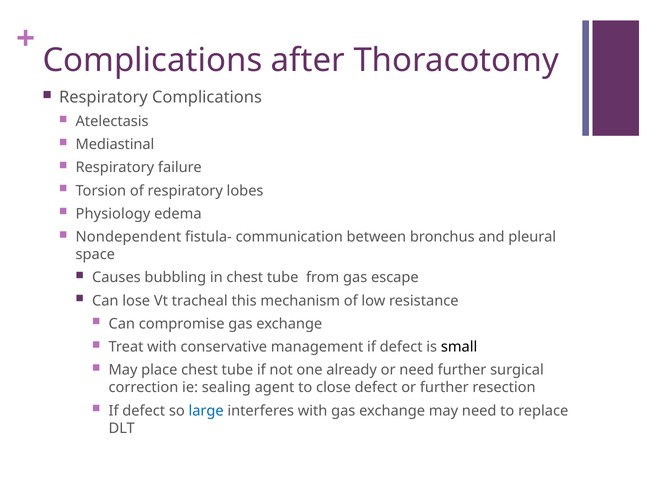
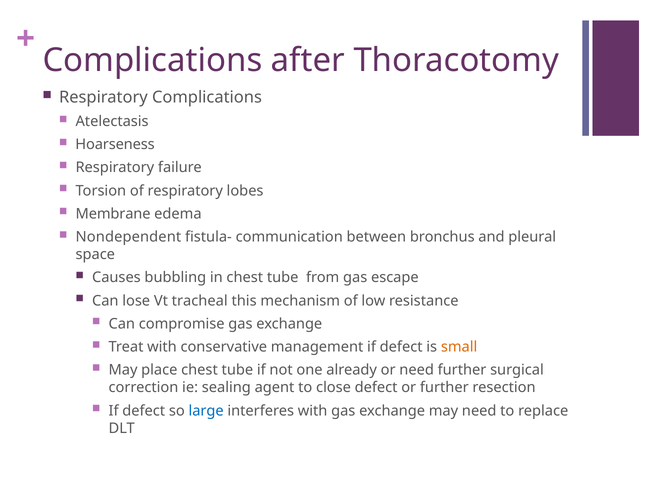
Mediastinal: Mediastinal -> Hoarseness
Physiology: Physiology -> Membrane
small colour: black -> orange
